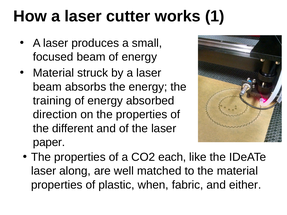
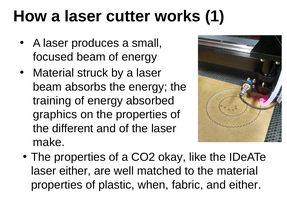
direction: direction -> graphics
paper: paper -> make
each: each -> okay
laser along: along -> either
